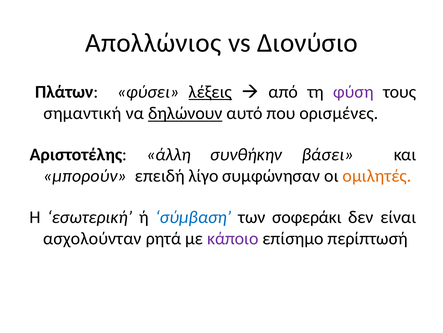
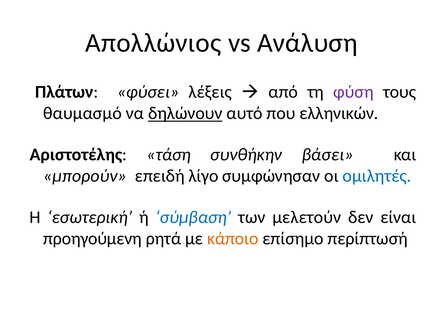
Διονύσιο: Διονύσιο -> Ανάλυση
λέξεις underline: present -> none
σημαντική: σημαντική -> θαυμασμό
ορισμένες: ορισμένες -> ελληνικών
άλλη: άλλη -> τάση
ομιλητές colour: orange -> blue
σοφεράκι: σοφεράκι -> μελετούν
ασχολούνταν: ασχολούνταν -> προηγούμενη
κάποιο colour: purple -> orange
